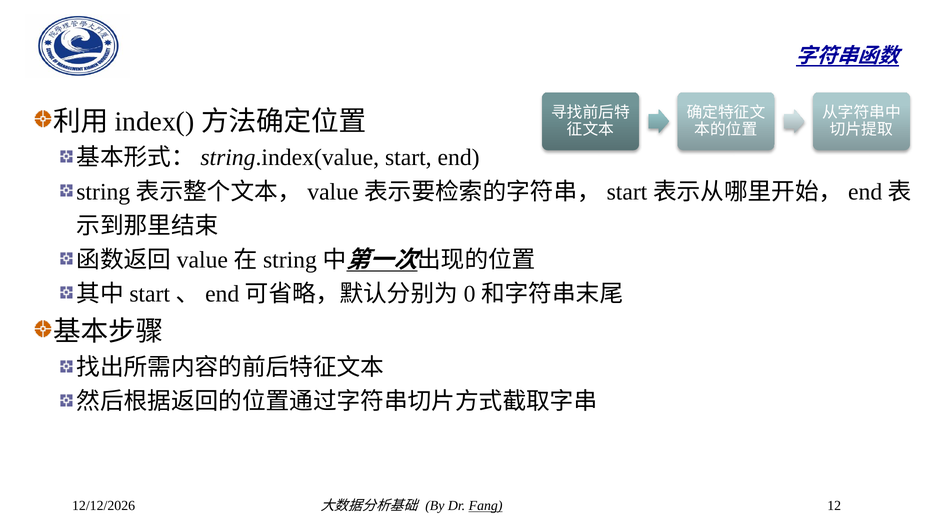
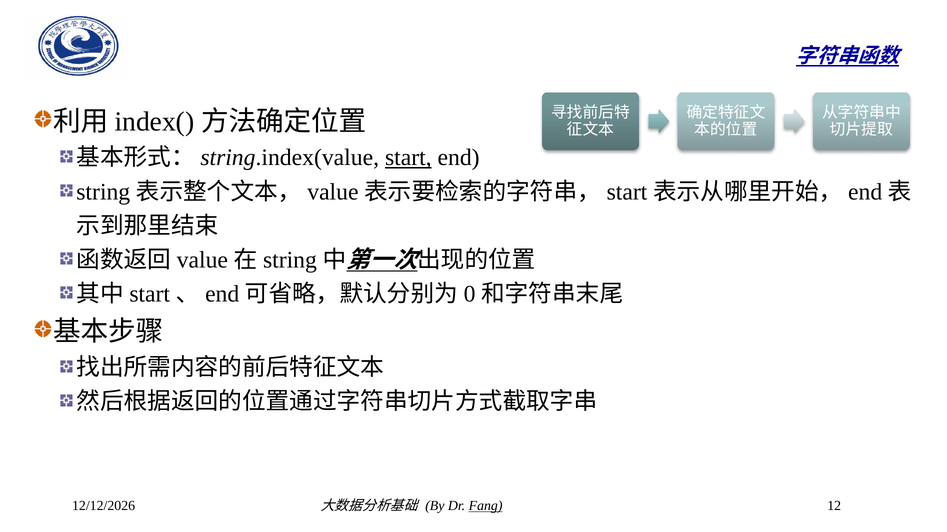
start underline: none -> present
